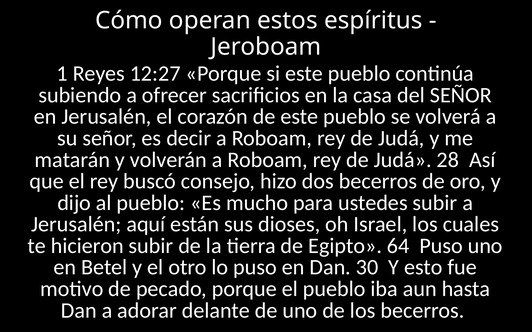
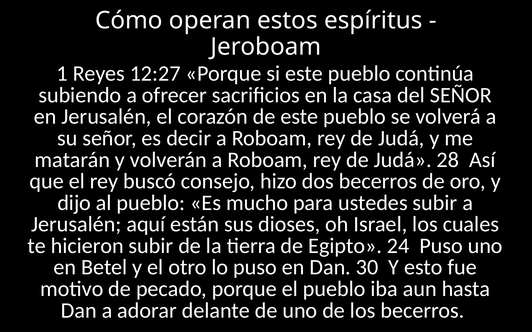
64: 64 -> 24
